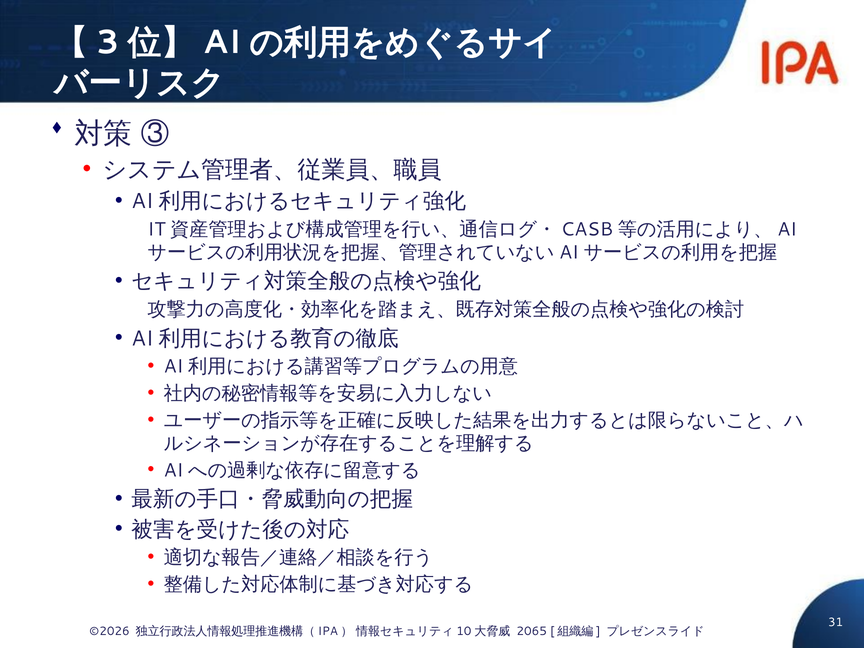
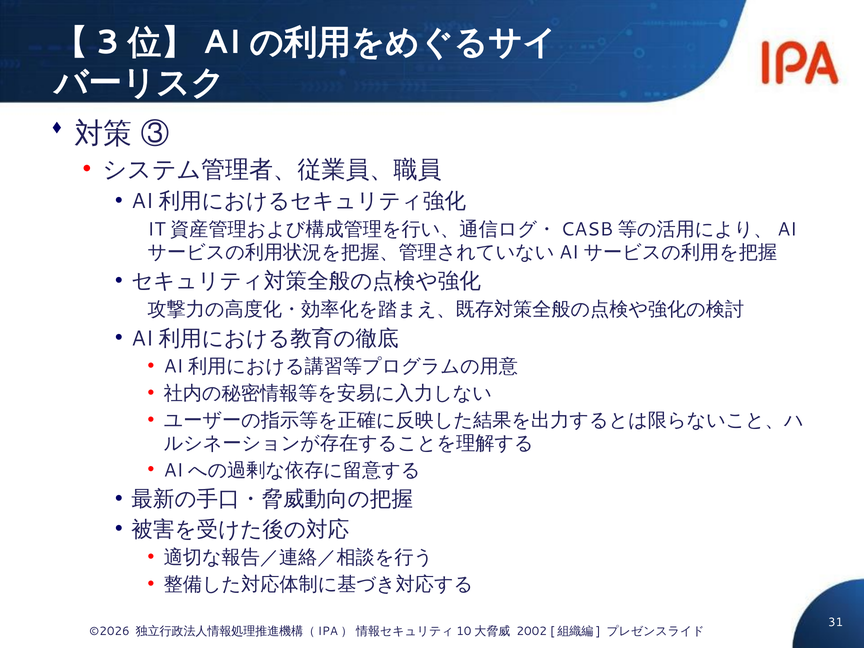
2065: 2065 -> 2002
